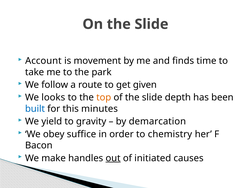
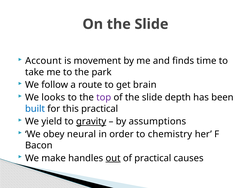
given: given -> brain
top colour: orange -> purple
this minutes: minutes -> practical
gravity underline: none -> present
demarcation: demarcation -> assumptions
suffice: suffice -> neural
of initiated: initiated -> practical
